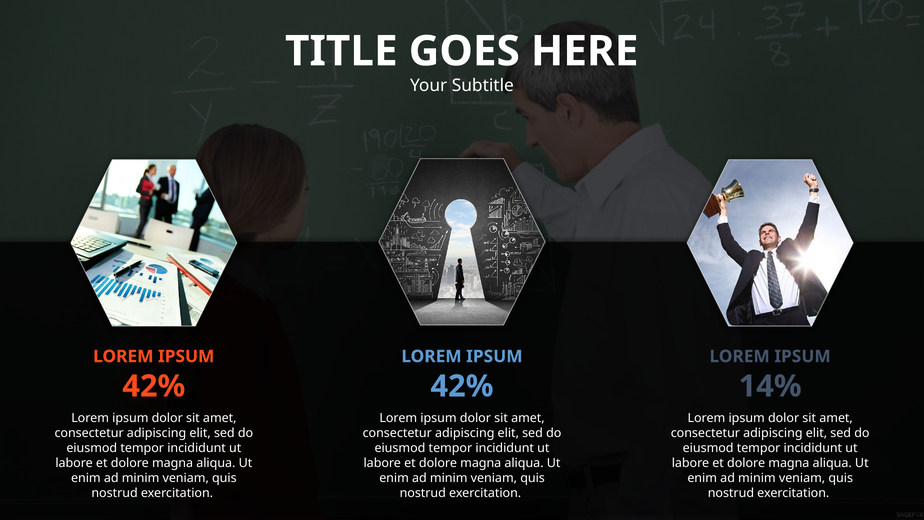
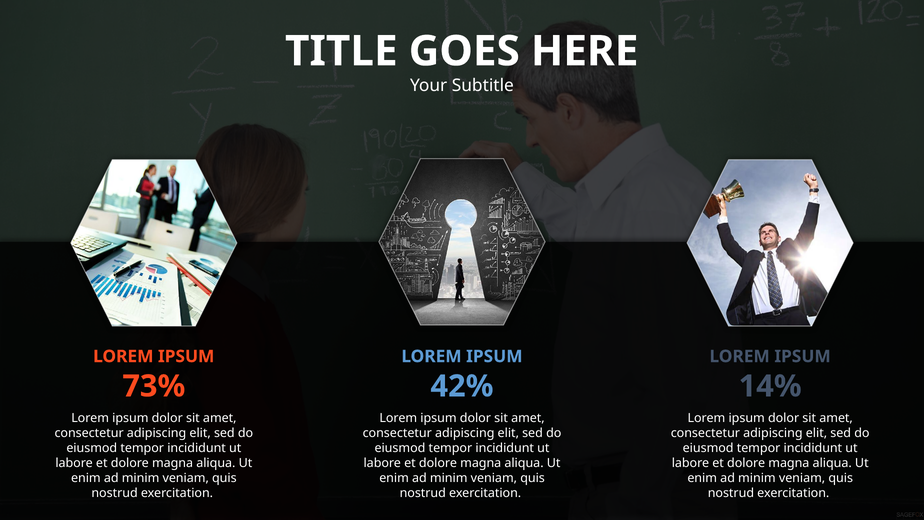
42% at (154, 386): 42% -> 73%
